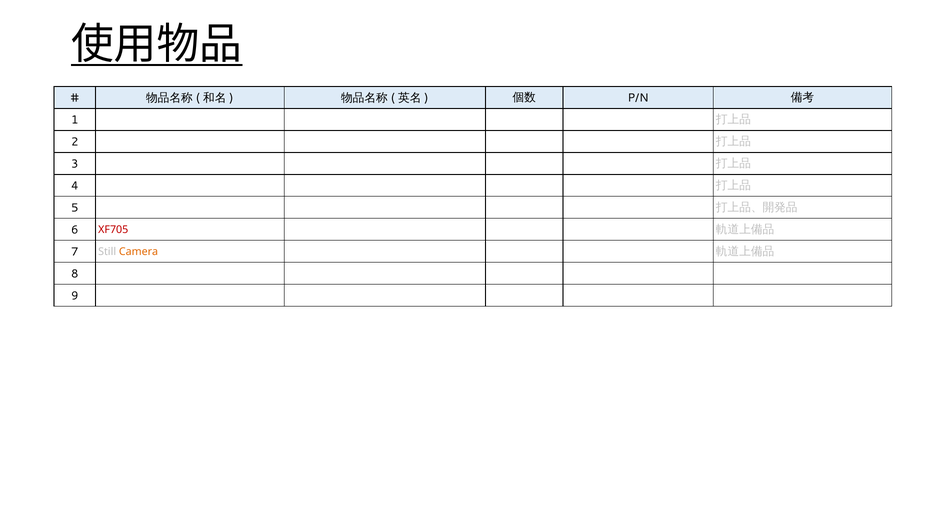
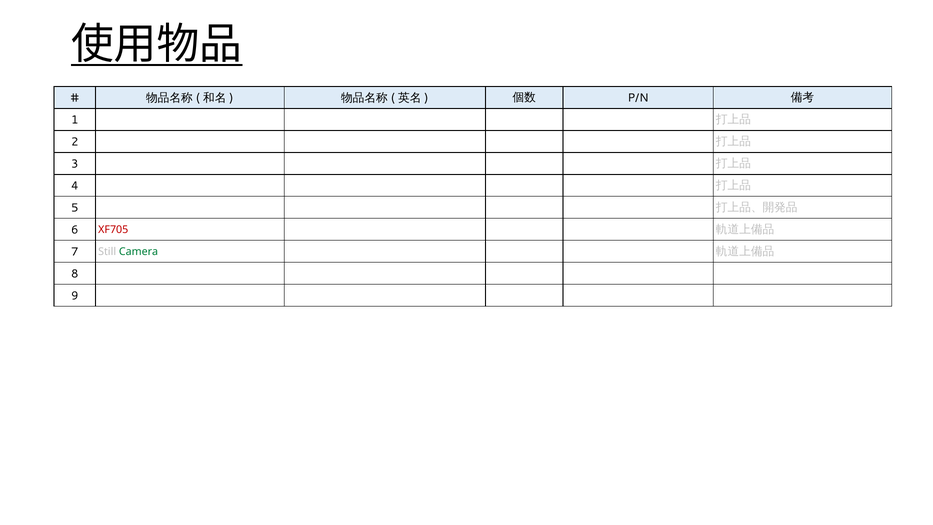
Camera colour: orange -> green
